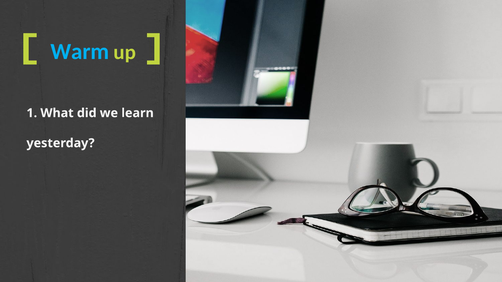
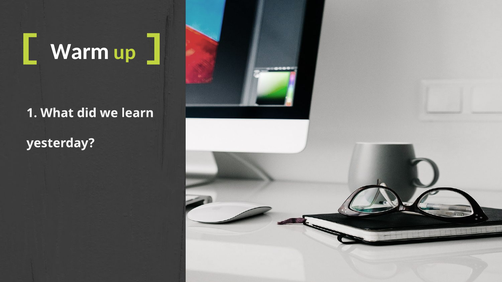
Warm colour: light blue -> white
